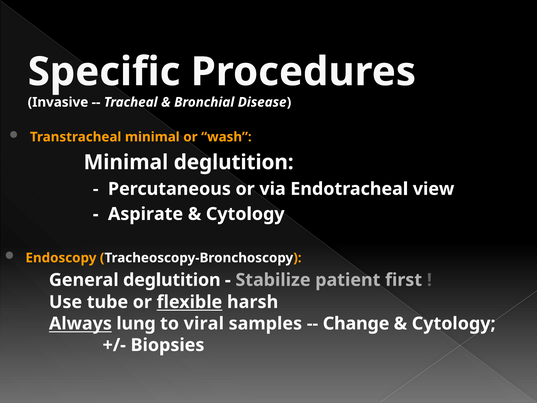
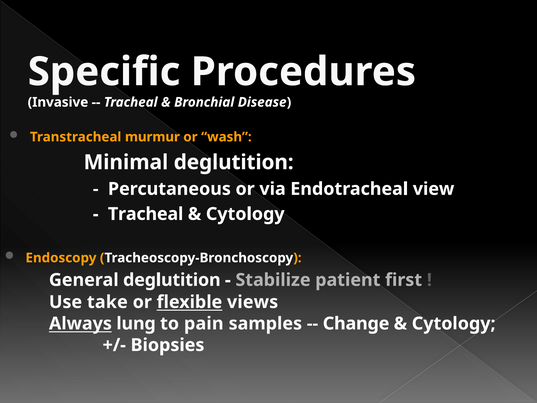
Transtracheal minimal: minimal -> murmur
Aspirate at (146, 214): Aspirate -> Tracheal
tube: tube -> take
harsh: harsh -> views
viral: viral -> pain
